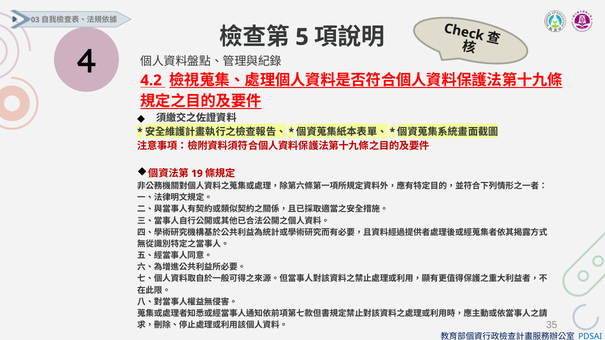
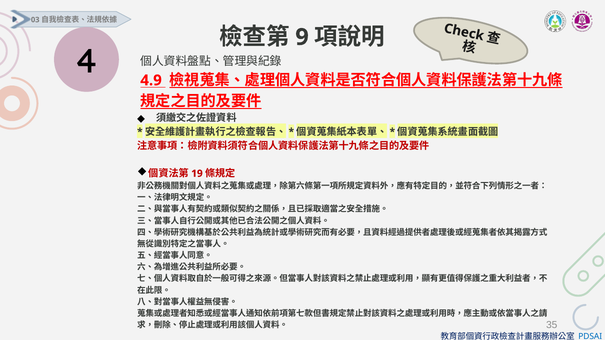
5: 5 -> 9
4.2: 4.2 -> 4.9
